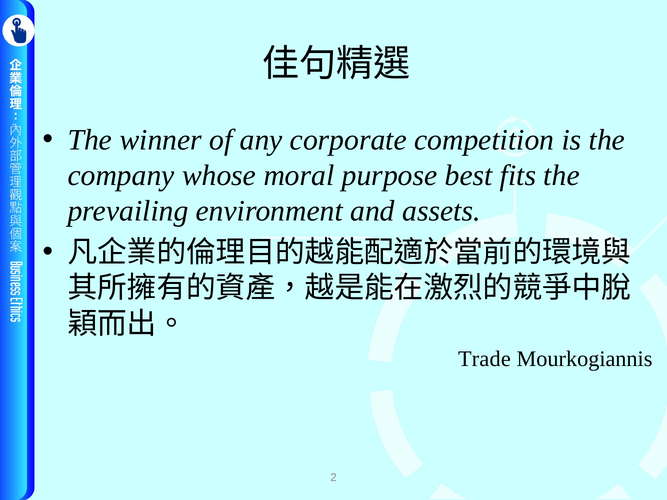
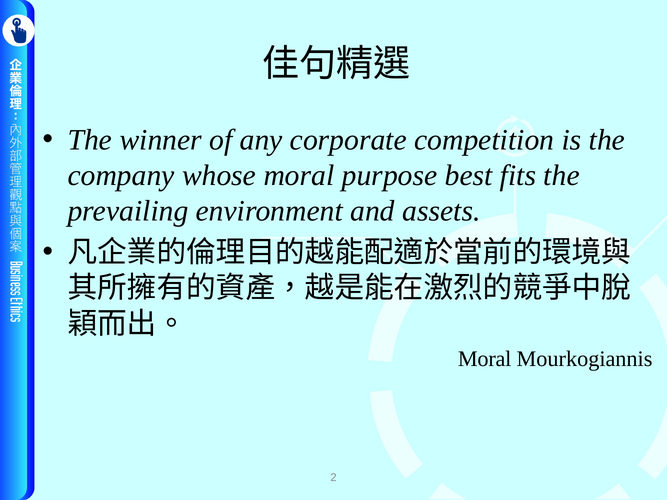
Trade at (484, 359): Trade -> Moral
